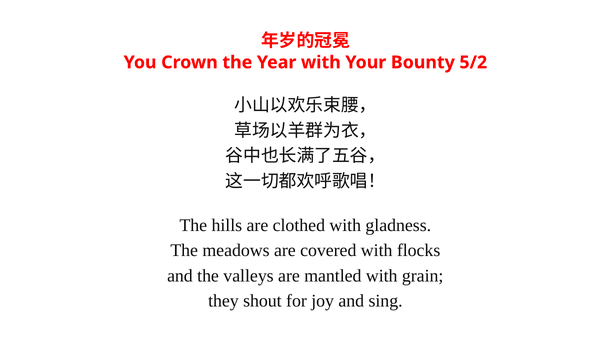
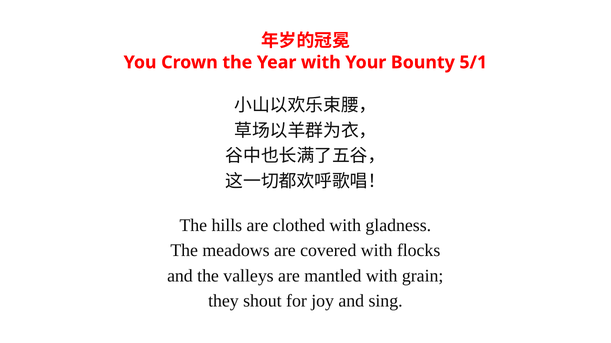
5/2: 5/2 -> 5/1
